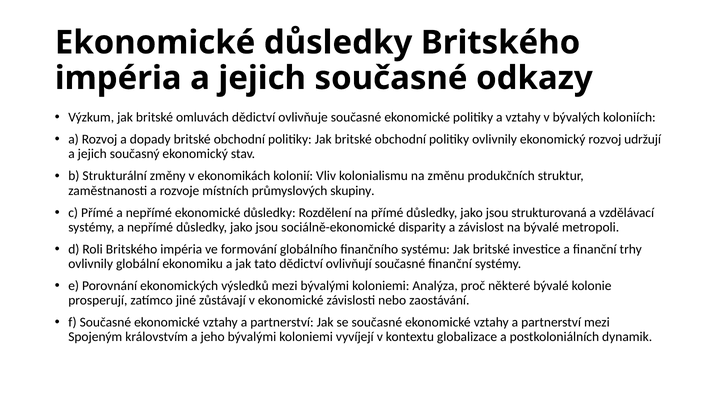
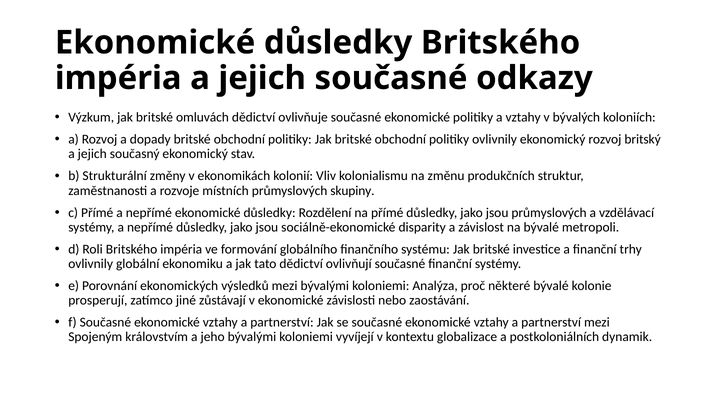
udržují: udržují -> britský
jsou strukturovaná: strukturovaná -> průmyslových
